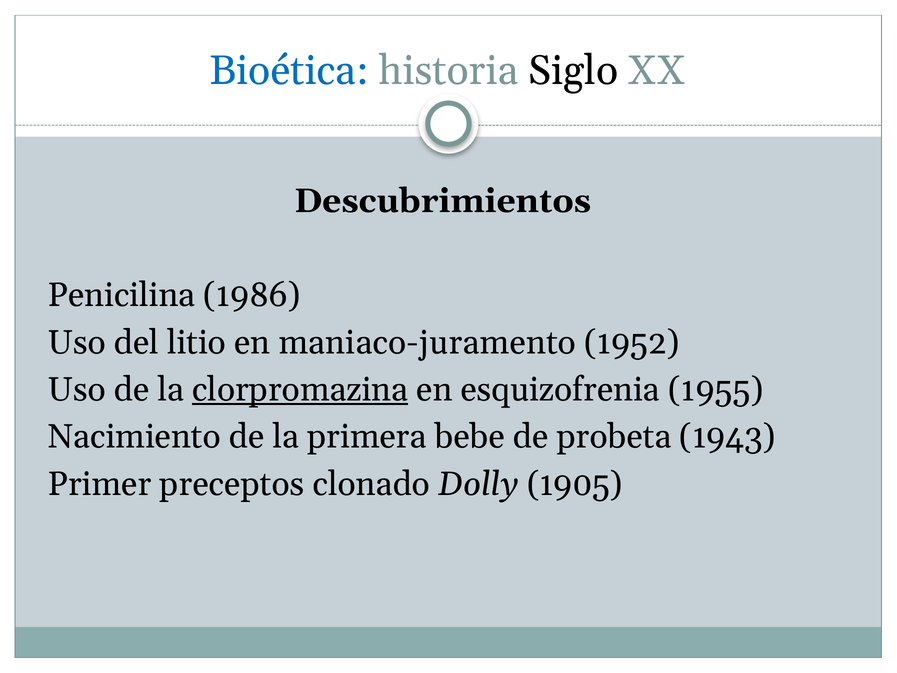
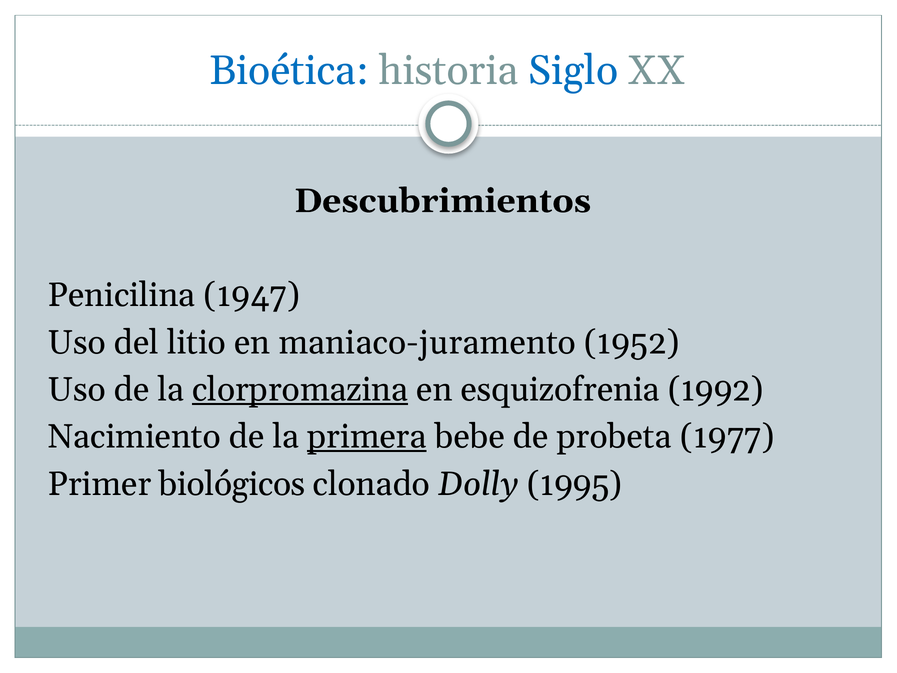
Siglo colour: black -> blue
1986: 1986 -> 1947
1955: 1955 -> 1992
primera underline: none -> present
1943: 1943 -> 1977
preceptos: preceptos -> biológicos
1905: 1905 -> 1995
